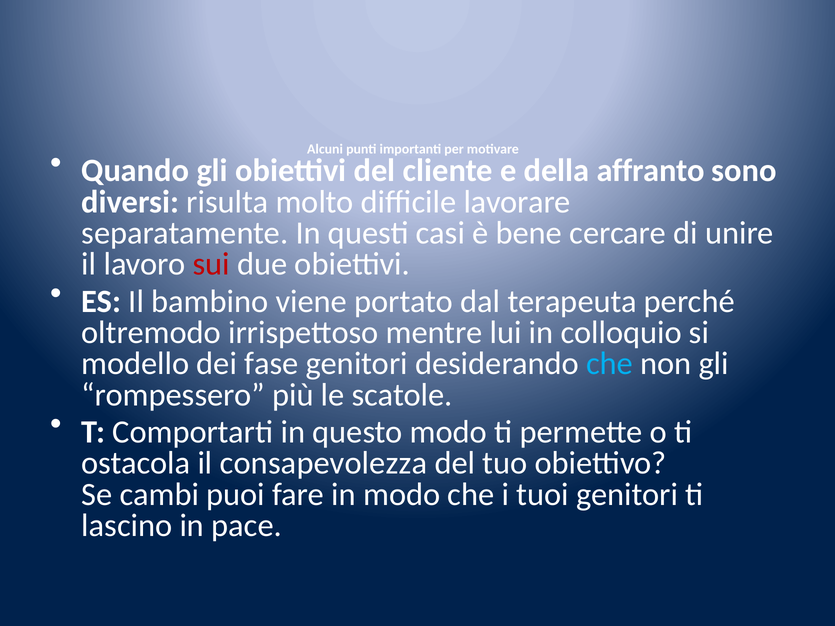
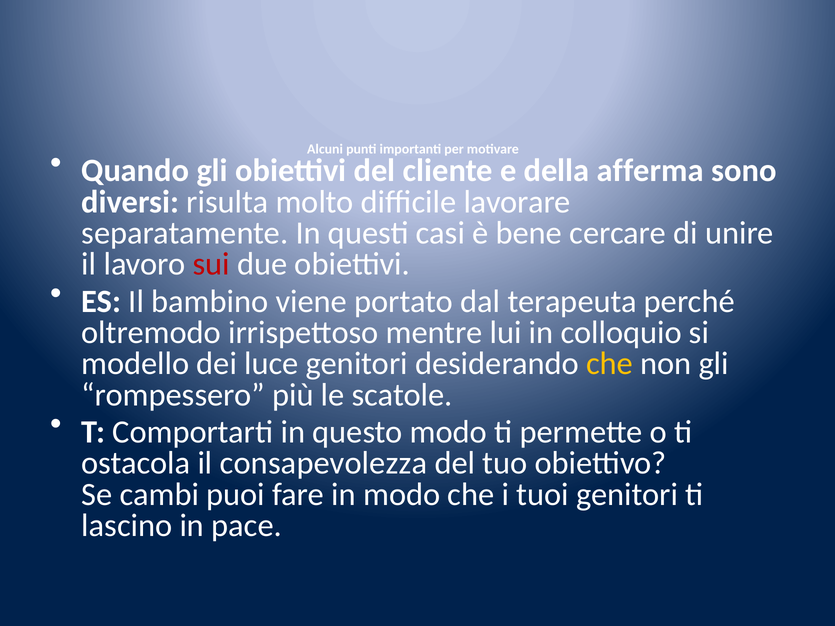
affranto: affranto -> afferma
fase: fase -> luce
che at (610, 364) colour: light blue -> yellow
